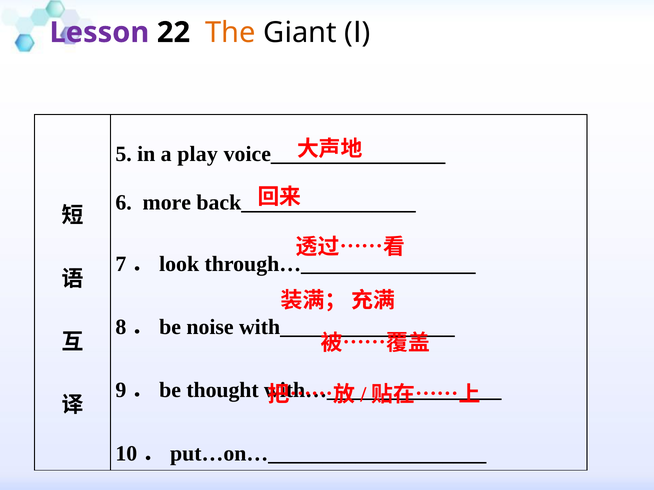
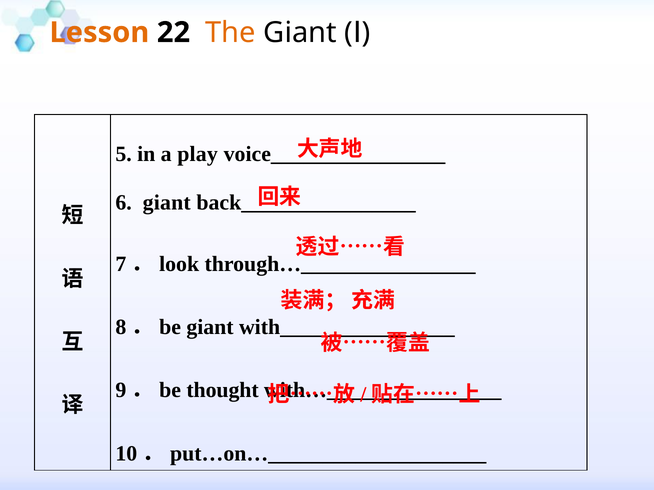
Lesson colour: purple -> orange
6 more: more -> giant
noise at (210, 327): noise -> giant
